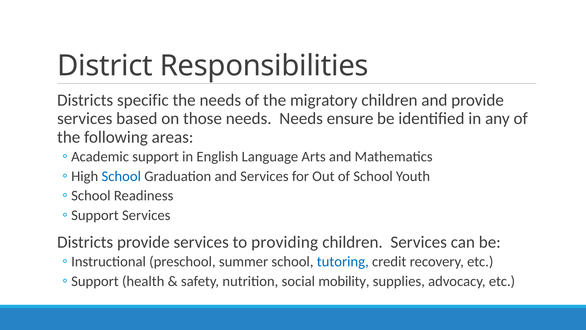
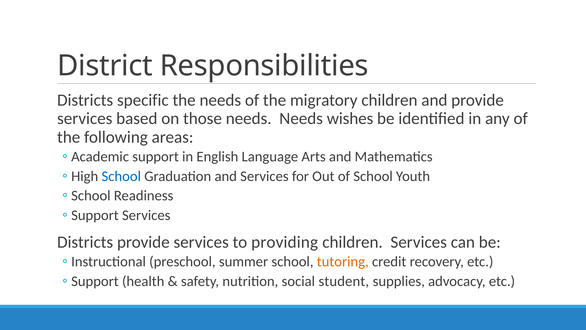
ensure: ensure -> wishes
tutoring colour: blue -> orange
mobility: mobility -> student
